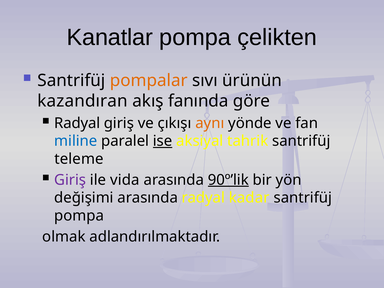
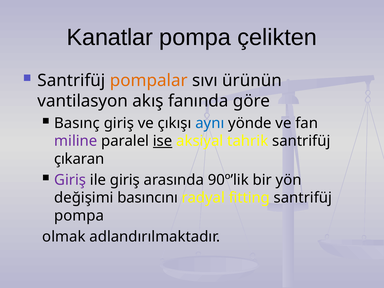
kazandıran: kazandıran -> vantilasyon
Radyal at (77, 123): Radyal -> Basınç
aynı colour: orange -> blue
miline colour: blue -> purple
teleme: teleme -> çıkaran
ile vida: vida -> giriş
90º’lik underline: present -> none
değişimi arasında: arasında -> basıncını
kadar: kadar -> fitting
